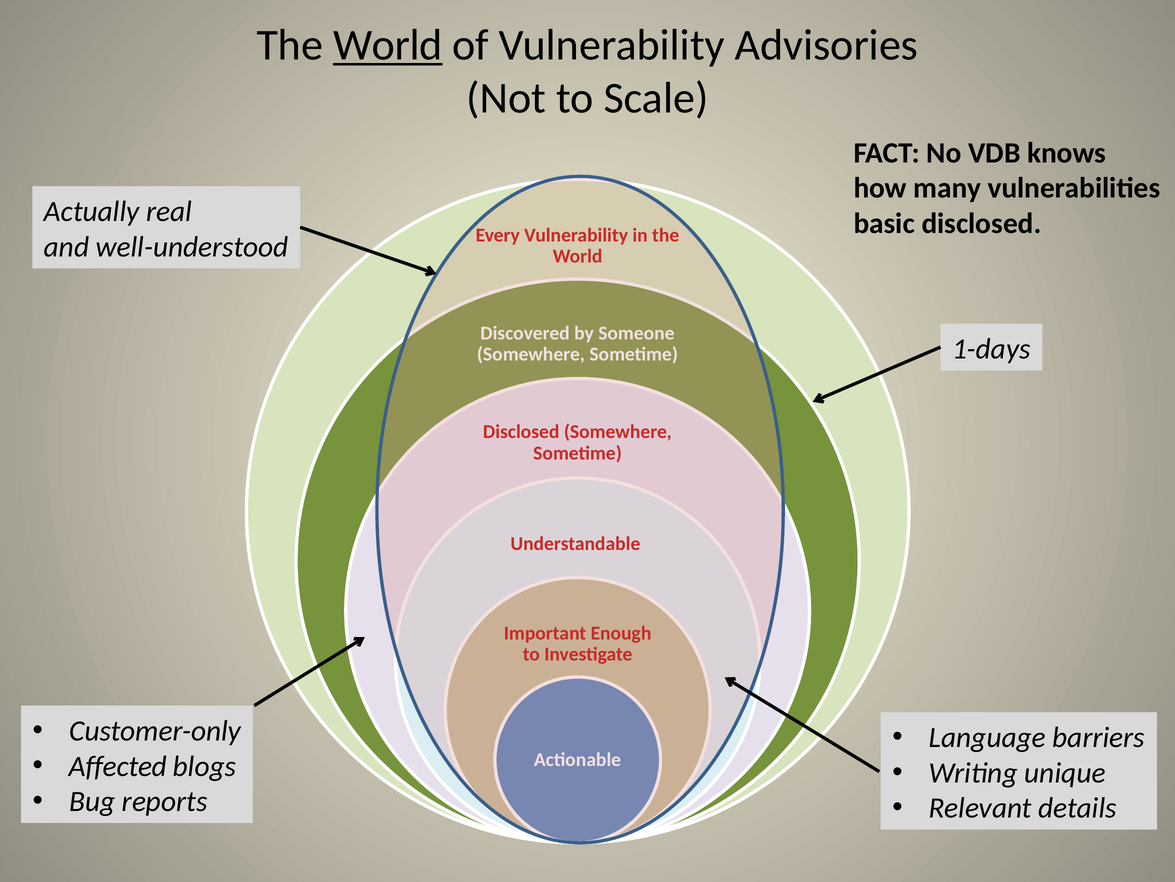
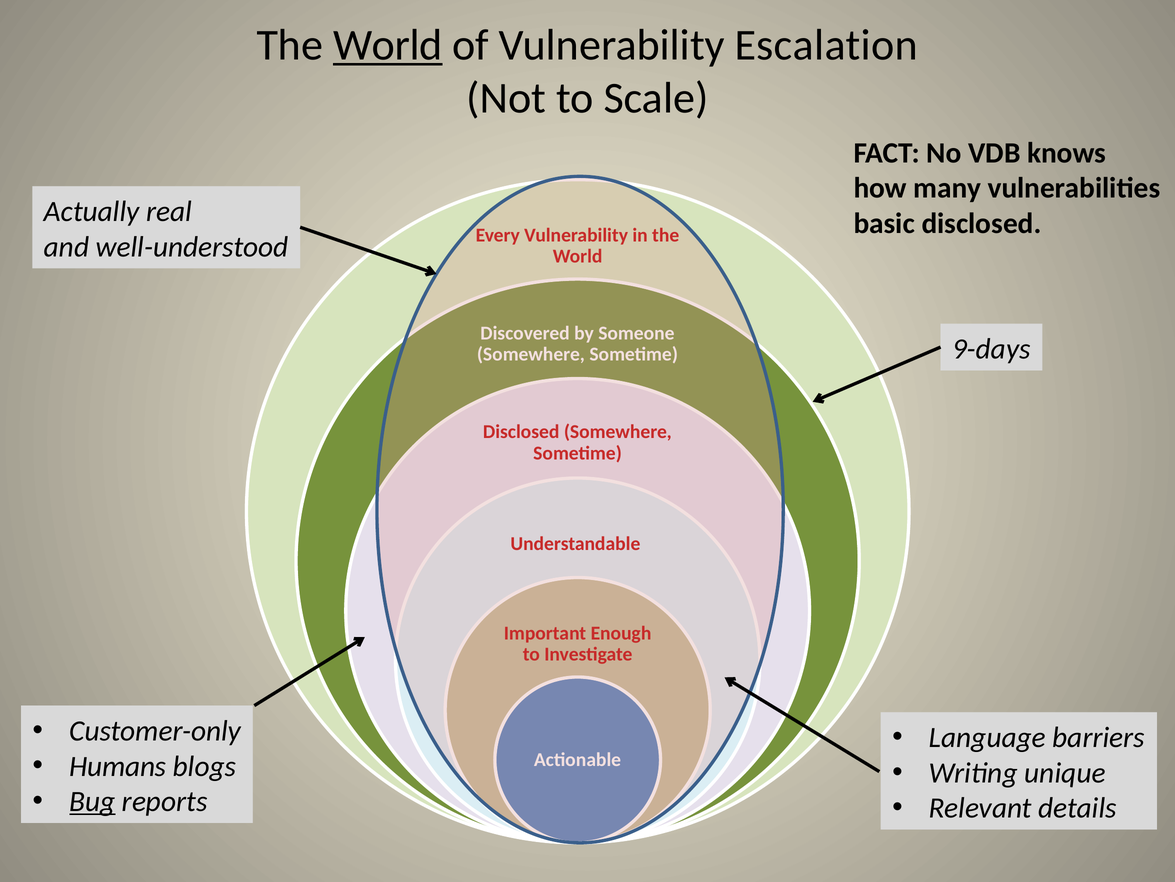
Advisories: Advisories -> Escalation
1-days: 1-days -> 9-days
Affected: Affected -> Humans
Bug underline: none -> present
